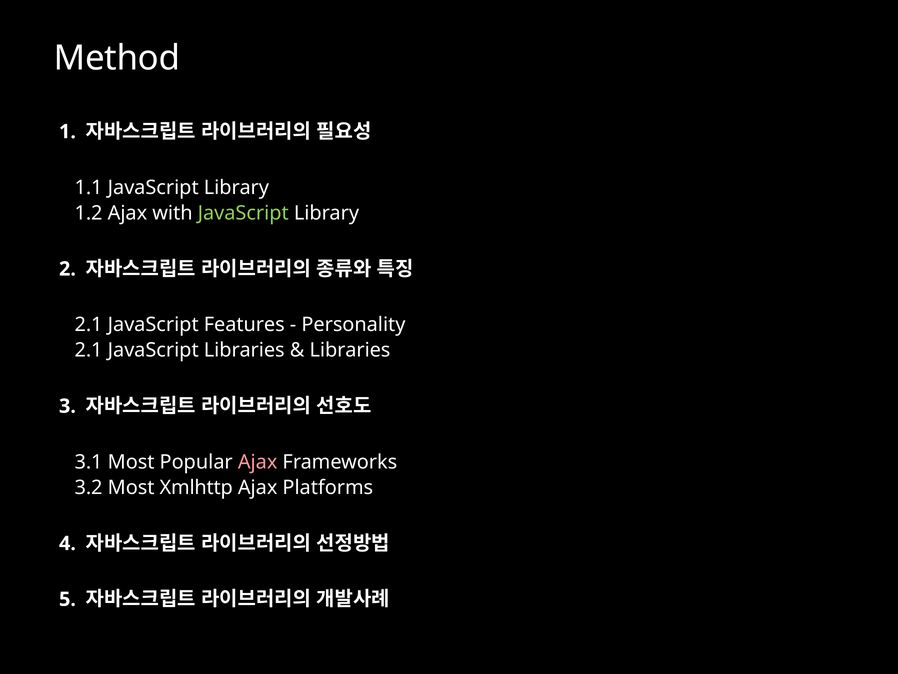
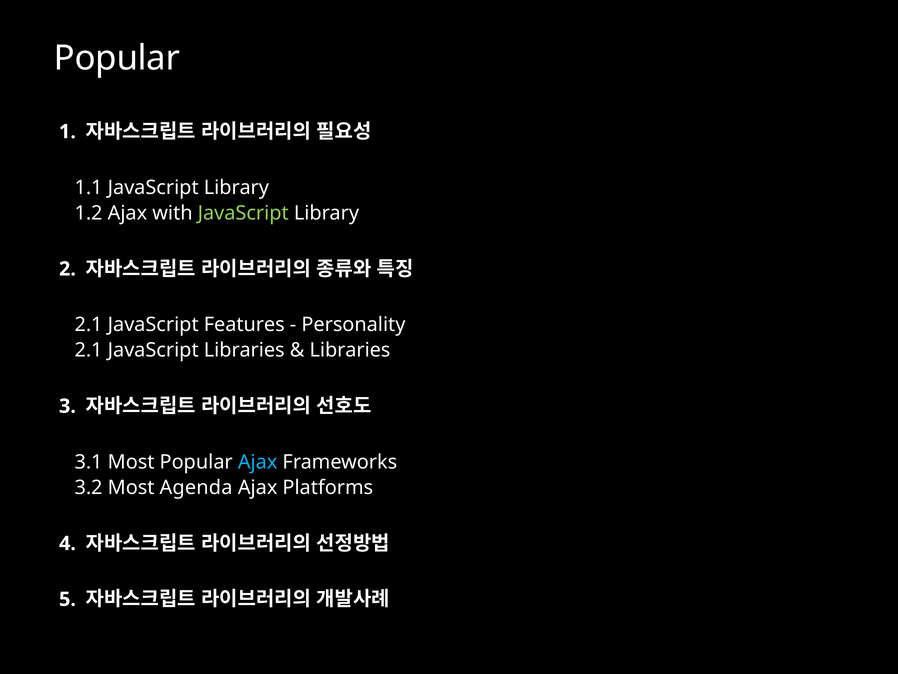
Method at (117, 58): Method -> Popular
Ajax at (258, 462) colour: pink -> light blue
Xmlhttp: Xmlhttp -> Agenda
